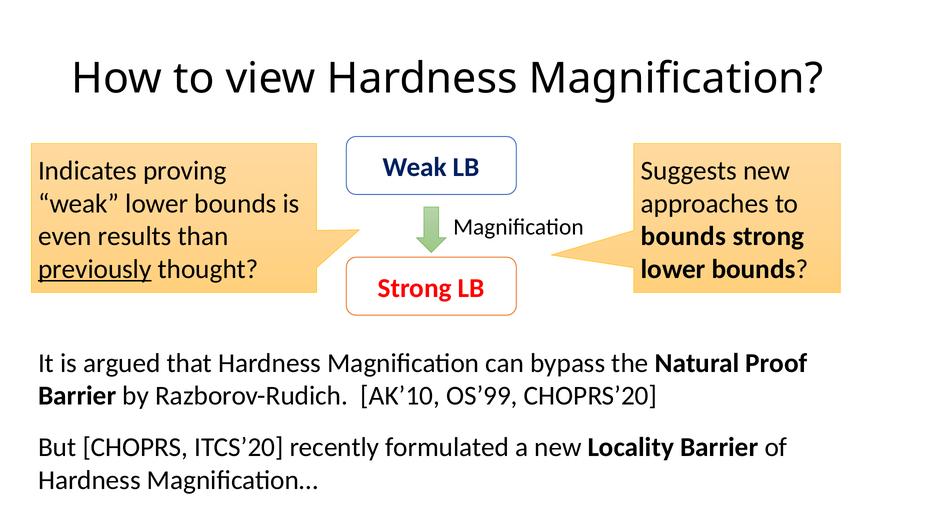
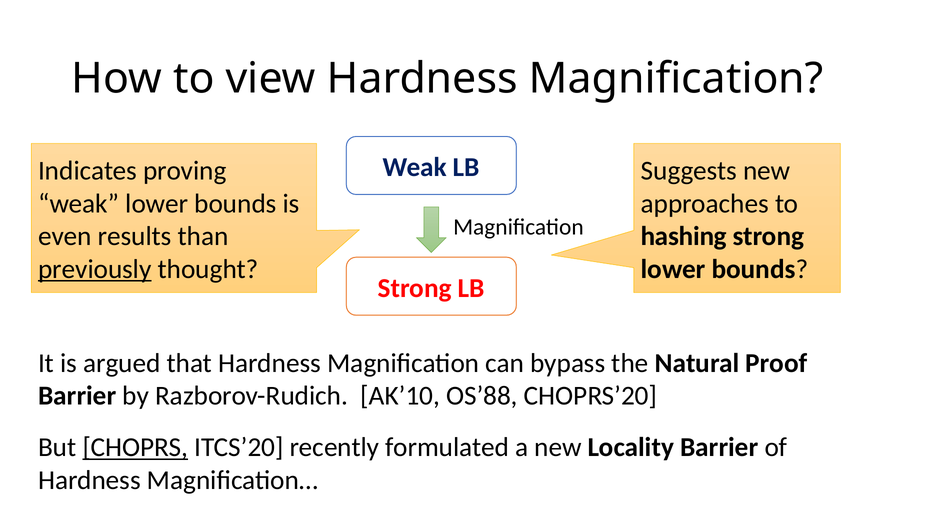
bounds at (683, 236): bounds -> hashing
OS’99: OS’99 -> OS’88
CHOPRS underline: none -> present
